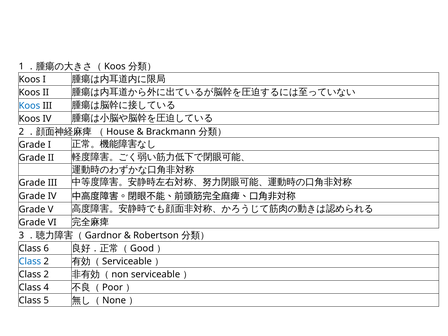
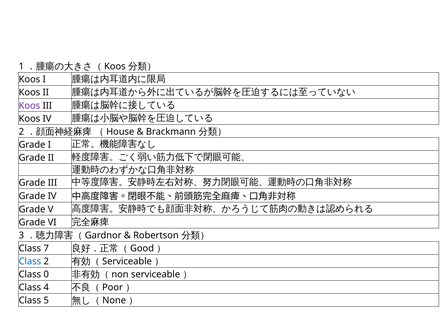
Koos at (29, 106) colour: blue -> purple
6: 6 -> 7
2 at (46, 275): 2 -> 0
